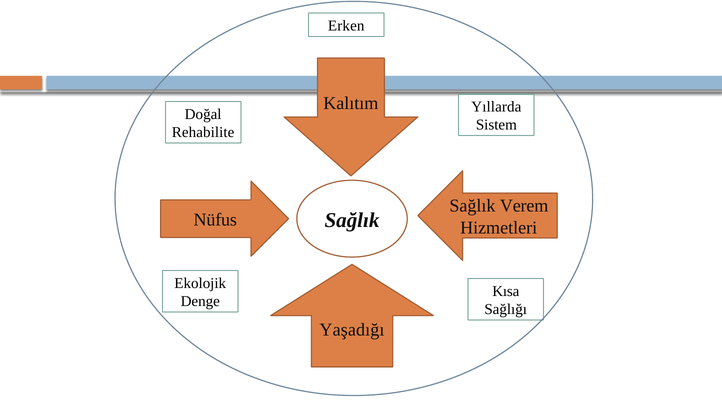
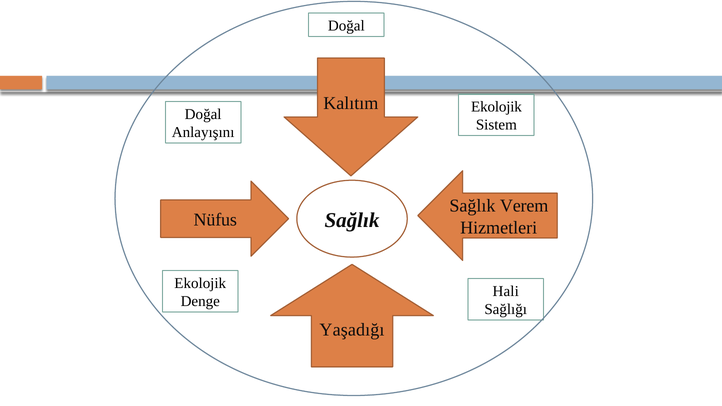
Erken at (346, 26): Erken -> Doğal
Yıllarda at (496, 107): Yıllarda -> Ekolojik
Rehabilite: Rehabilite -> Anlayışını
Kısa: Kısa -> Hali
